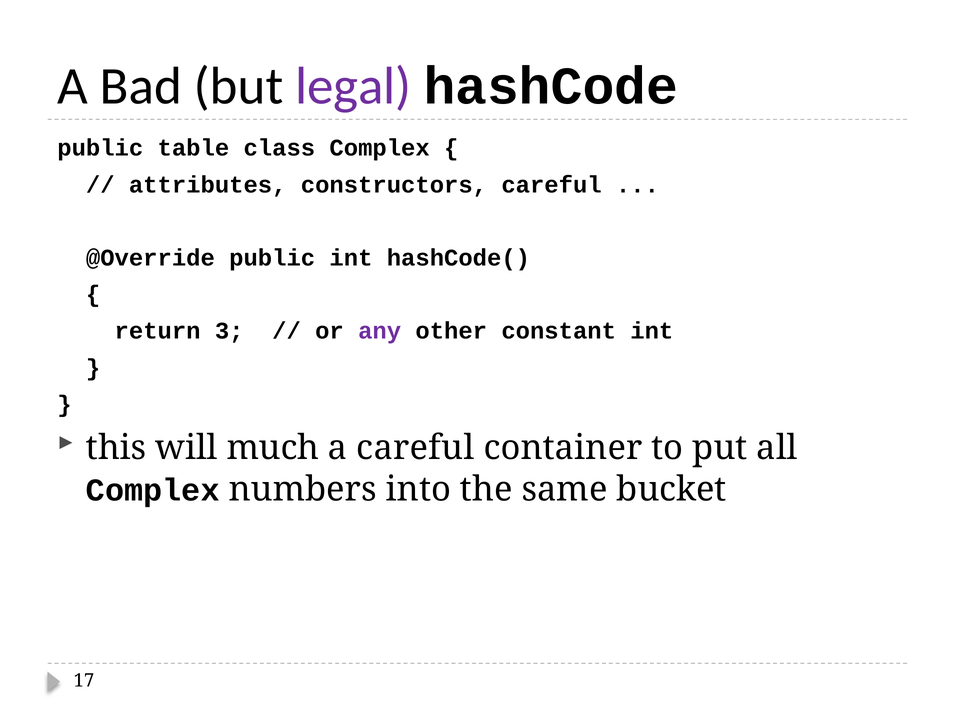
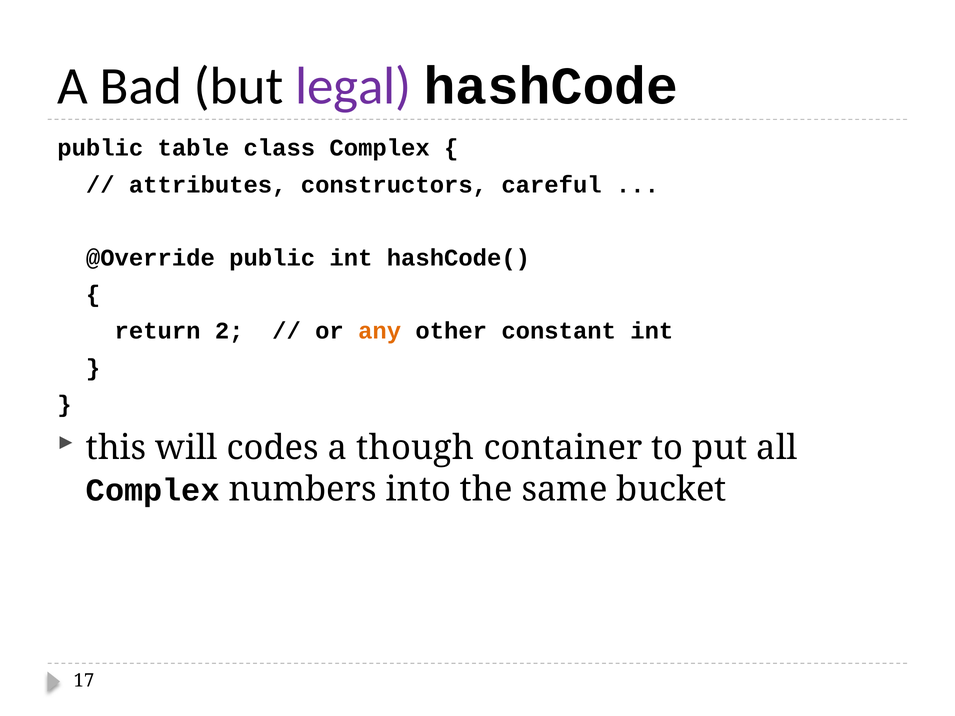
3: 3 -> 2
any colour: purple -> orange
much: much -> codes
a careful: careful -> though
